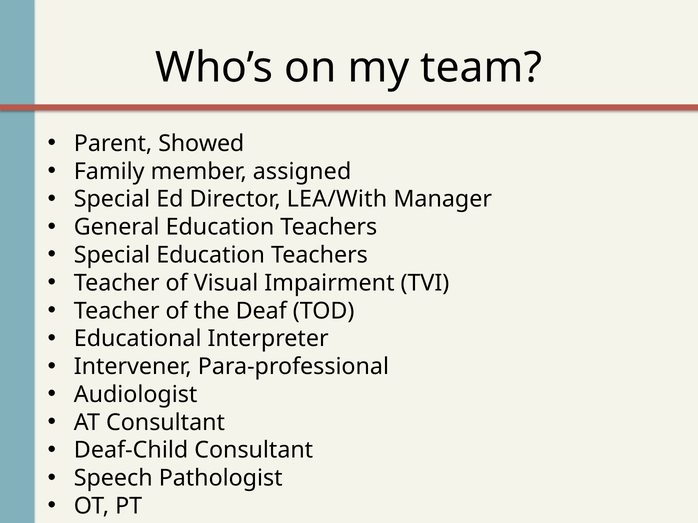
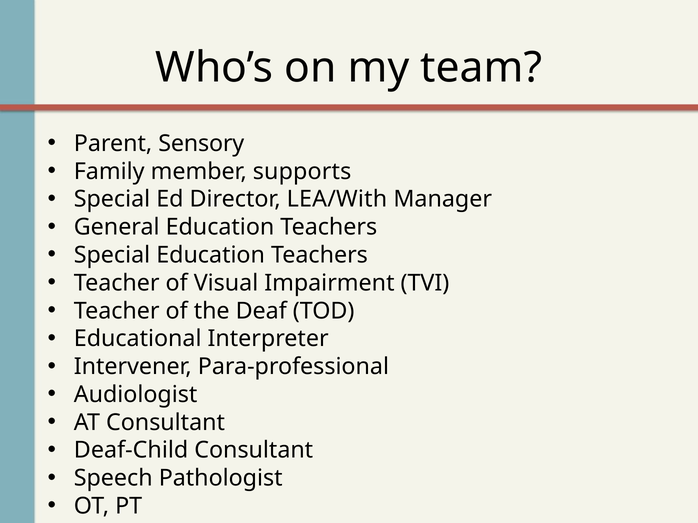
Showed: Showed -> Sensory
assigned: assigned -> supports
